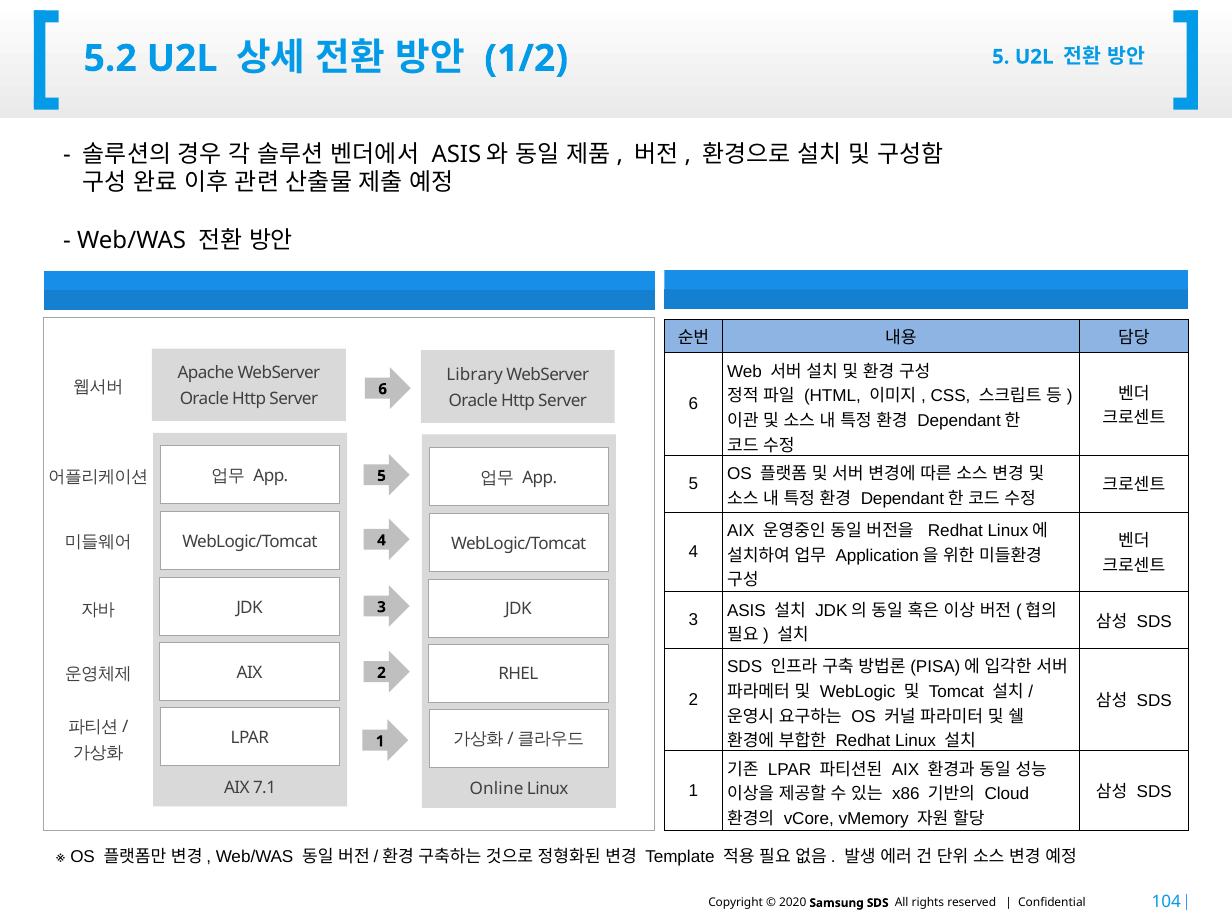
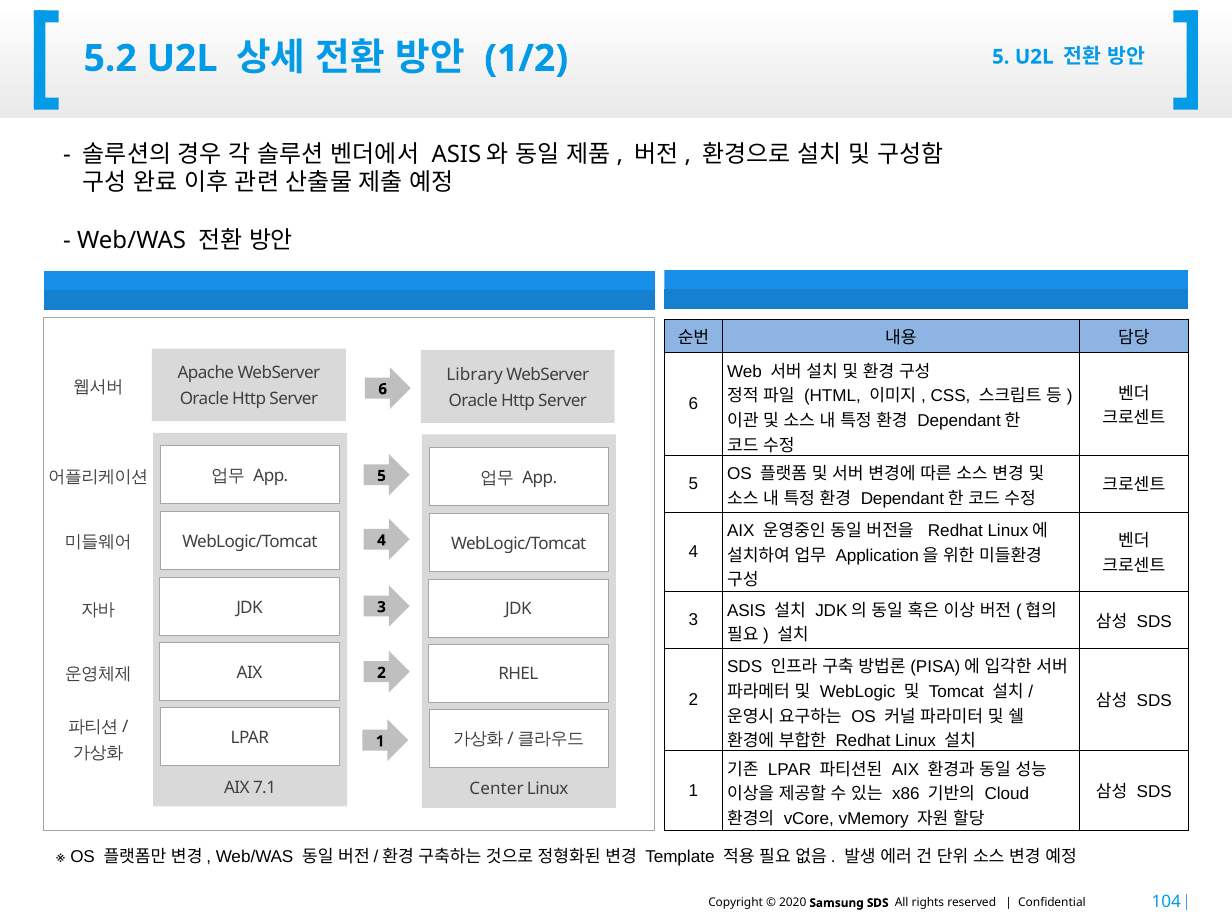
Online: Online -> Center
